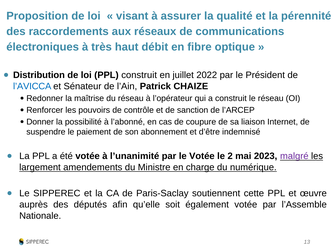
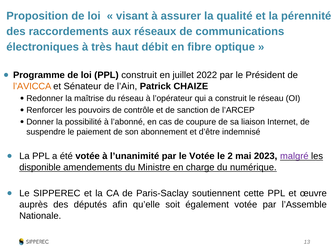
Distribution: Distribution -> Programme
l’AVICCA colour: blue -> orange
largement: largement -> disponible
